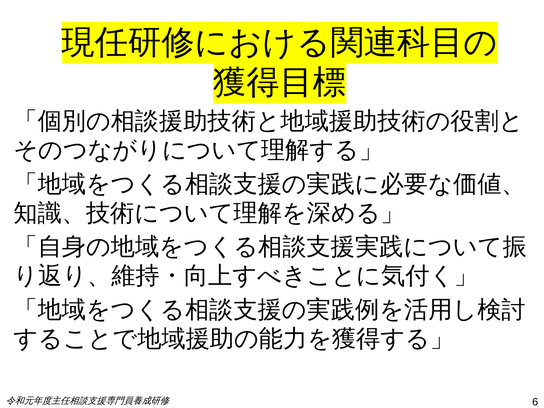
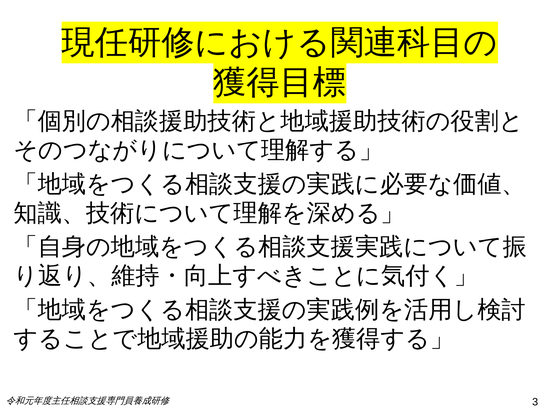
6: 6 -> 3
